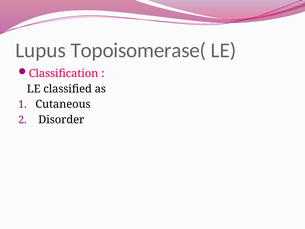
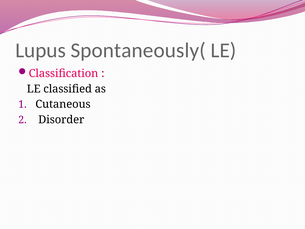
Topoisomerase(: Topoisomerase( -> Spontaneously(
